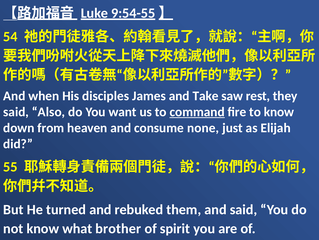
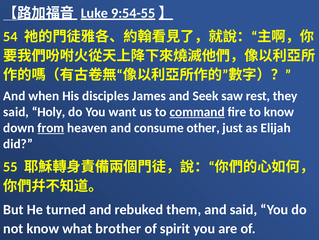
Take: Take -> Seek
Also: Also -> Holy
from underline: none -> present
none: none -> other
